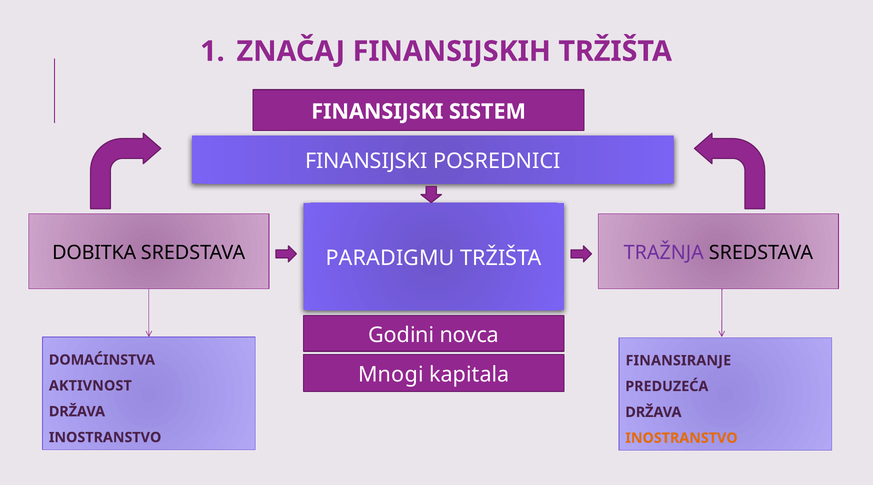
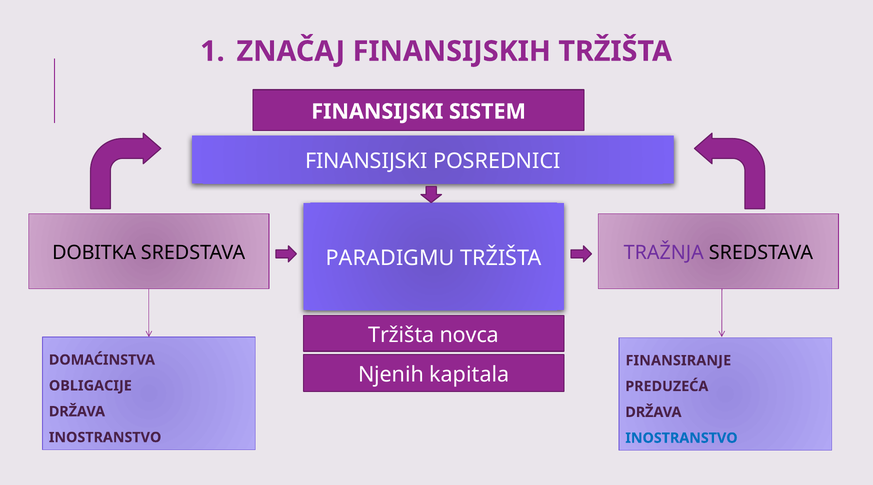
Godini at (401, 335): Godini -> Tržišta
Mnogi: Mnogi -> Njenih
AKTIVNOST: AKTIVNOST -> OBLIGACIJE
INOSTRANSTVO at (681, 438) colour: orange -> blue
